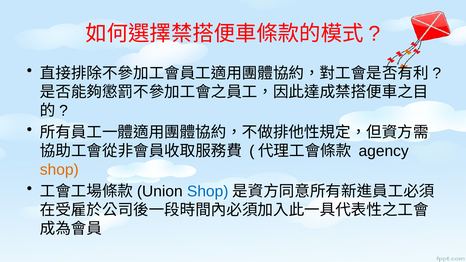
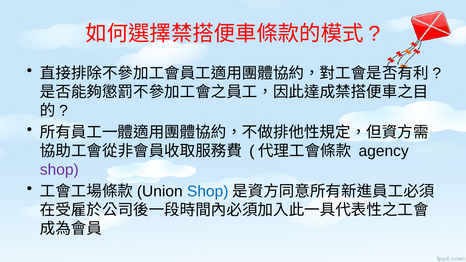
shop at (59, 170) colour: orange -> purple
